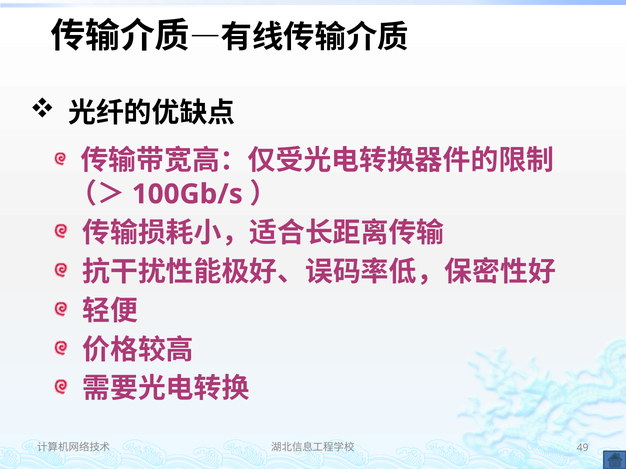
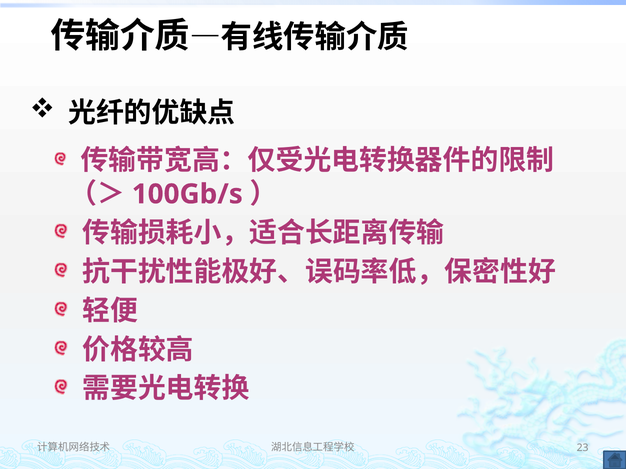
49: 49 -> 23
